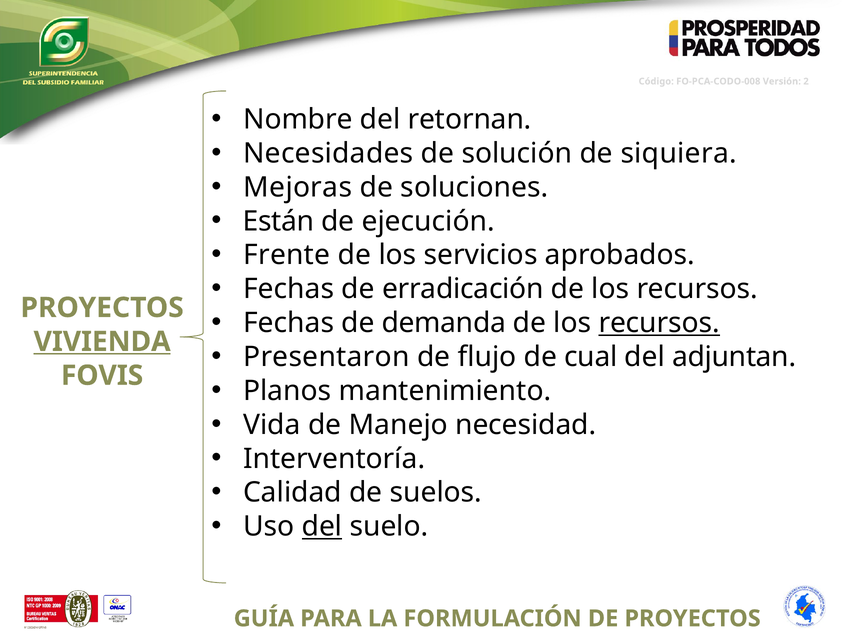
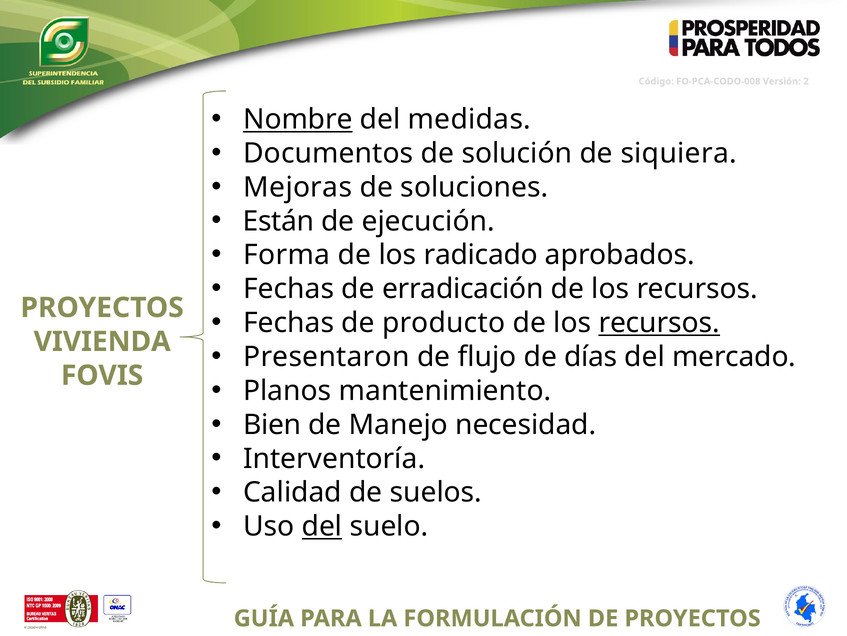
Nombre underline: none -> present
retornan: retornan -> medidas
Necesidades: Necesidades -> Documentos
Frente: Frente -> Forma
servicios: servicios -> radicado
demanda: demanda -> producto
VIVIENDA underline: present -> none
cual: cual -> días
adjuntan: adjuntan -> mercado
Vida: Vida -> Bien
